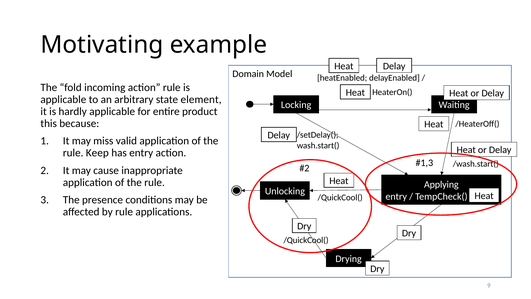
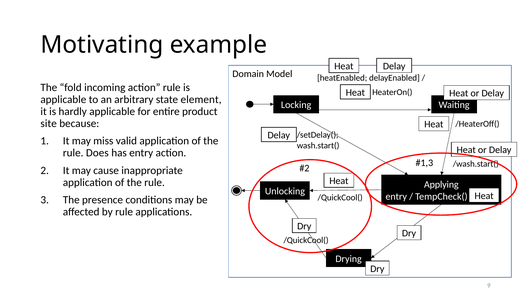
this: this -> site
Keep: Keep -> Does
